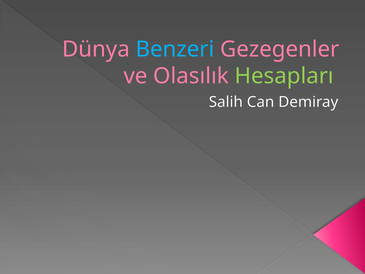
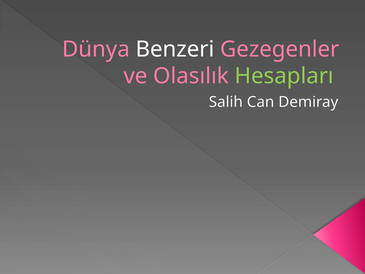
Benzeri colour: light blue -> white
